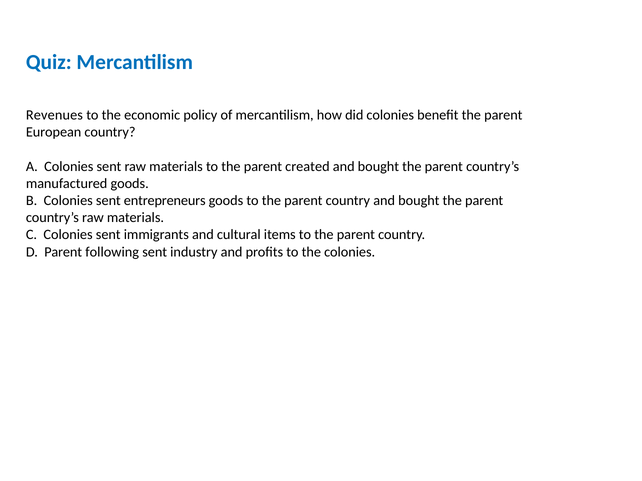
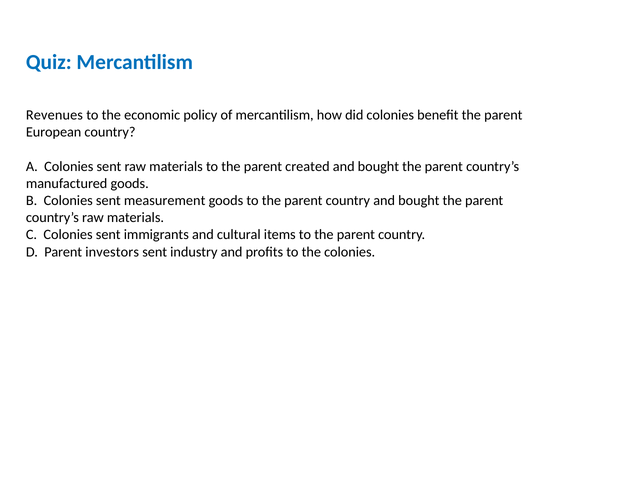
entrepreneurs: entrepreneurs -> measurement
following: following -> investors
